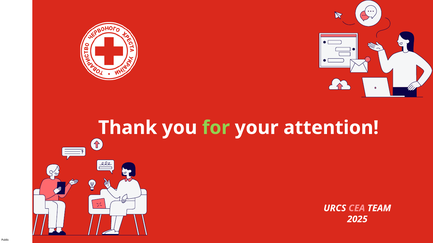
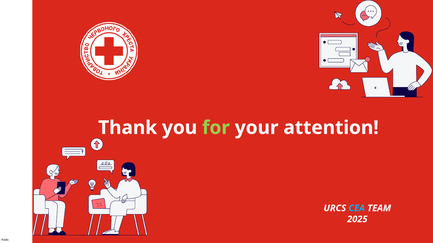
CEA colour: pink -> light blue
